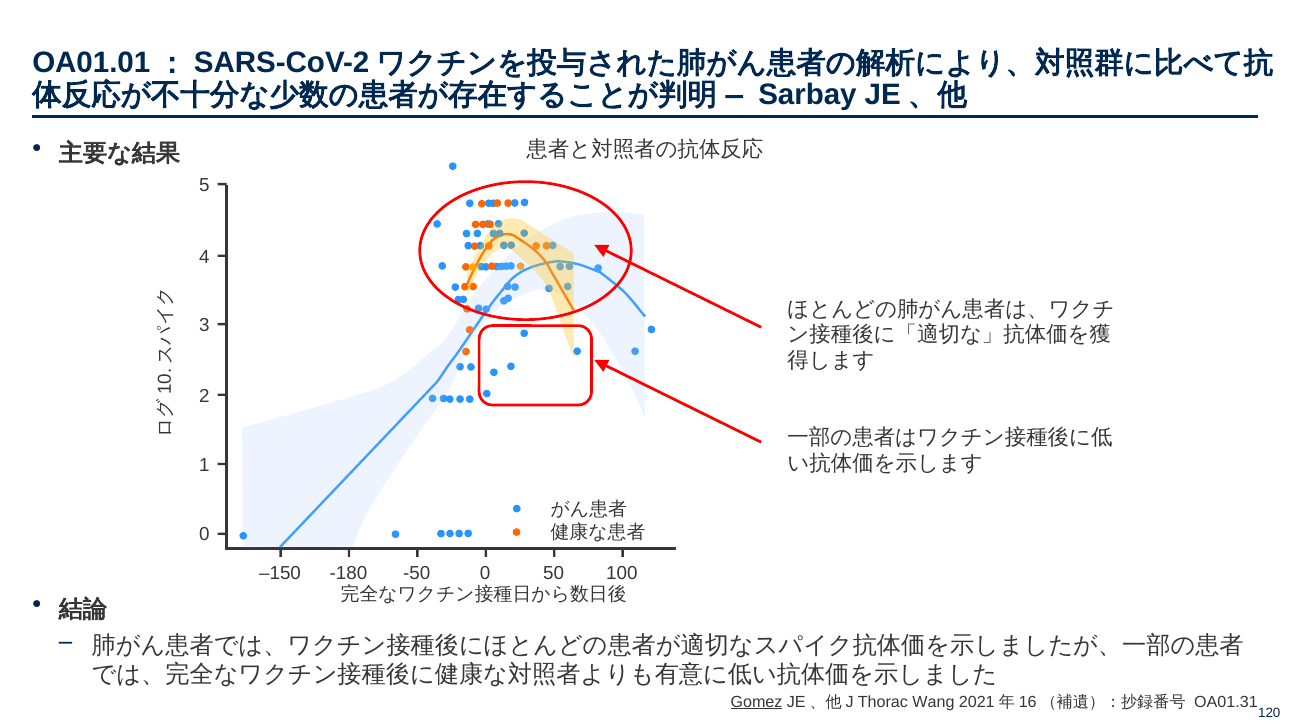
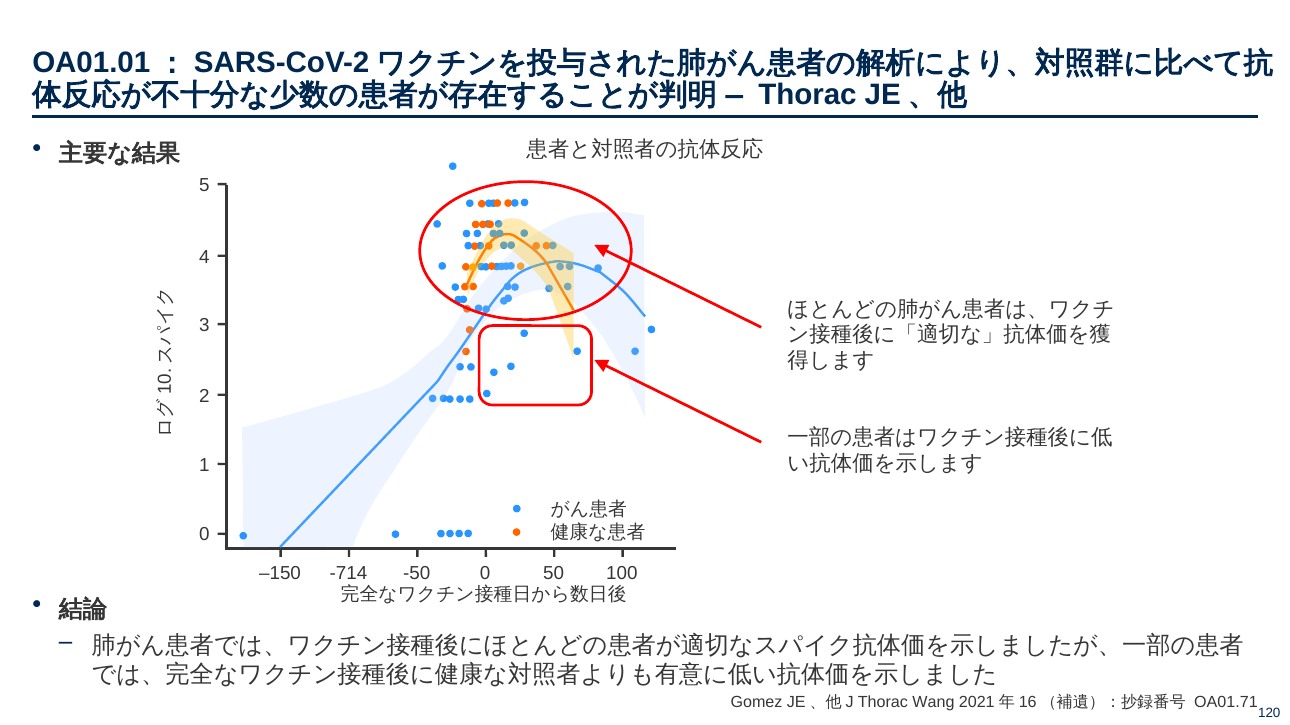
Sarbay at (807, 95): Sarbay -> Thorac
-180: -180 -> -714
Gomez underline: present -> none
OA01.31: OA01.31 -> OA01.71
